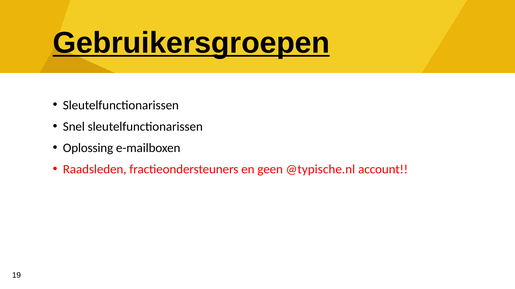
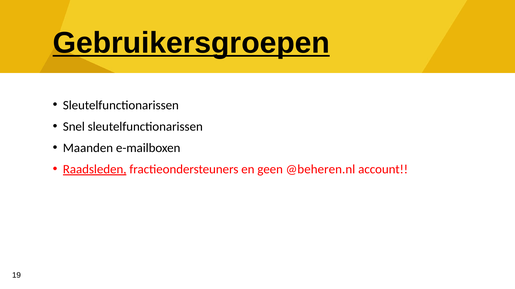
Oplossing: Oplossing -> Maanden
Raadsleden underline: none -> present
@typische.nl: @typische.nl -> @beheren.nl
